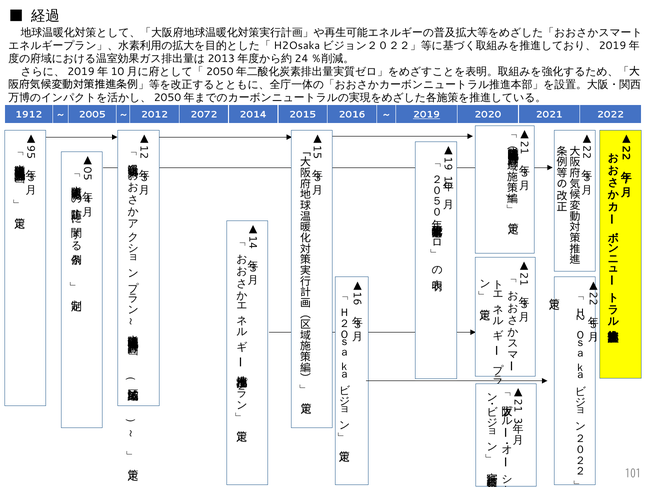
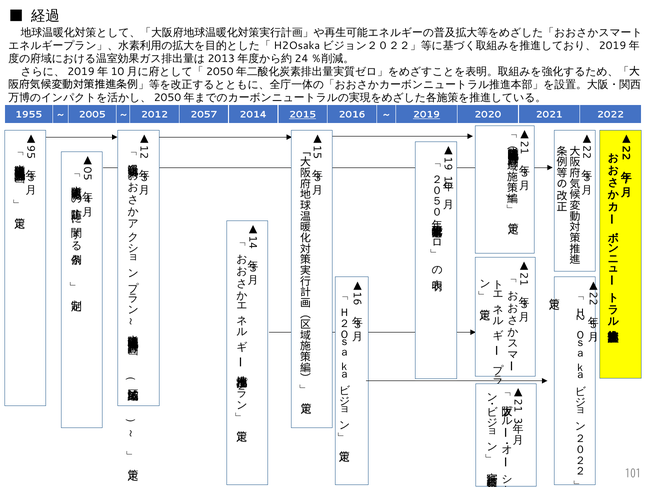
1912: 1912 -> 1955
2072: 2072 -> 2057
2015 underline: none -> present
